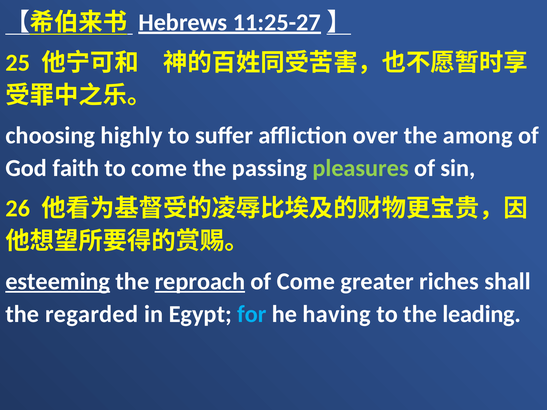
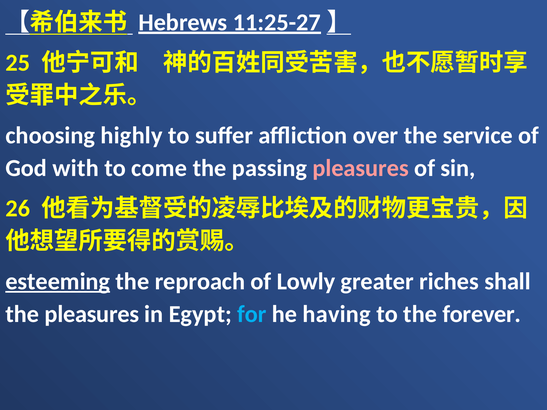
among: among -> service
faith: faith -> with
pleasures at (361, 168) colour: light green -> pink
reproach underline: present -> none
of Come: Come -> Lowly
the regarded: regarded -> pleasures
leading: leading -> forever
